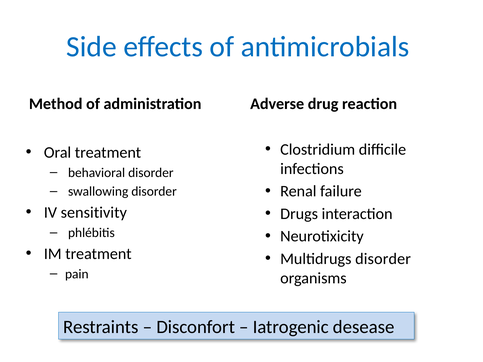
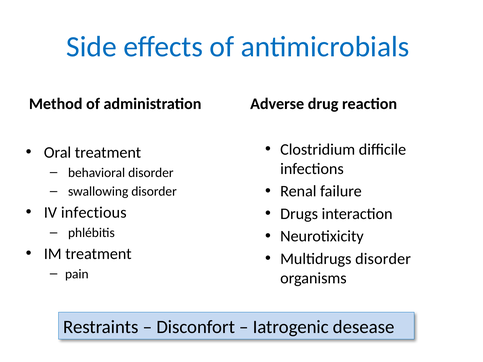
sensitivity: sensitivity -> infectious
